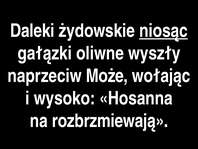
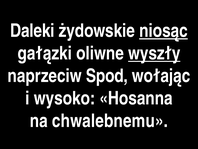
wyszły underline: none -> present
Może: Może -> Spod
rozbrzmiewają: rozbrzmiewają -> chwalebnemu
